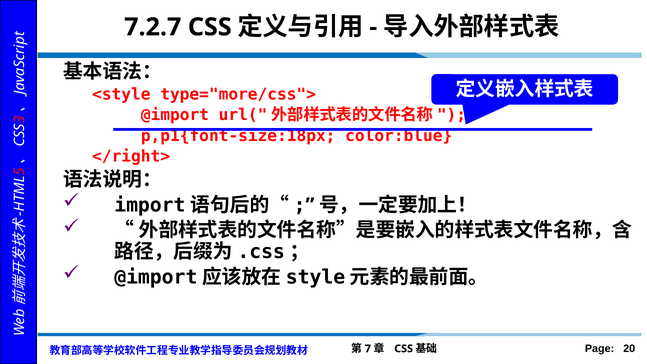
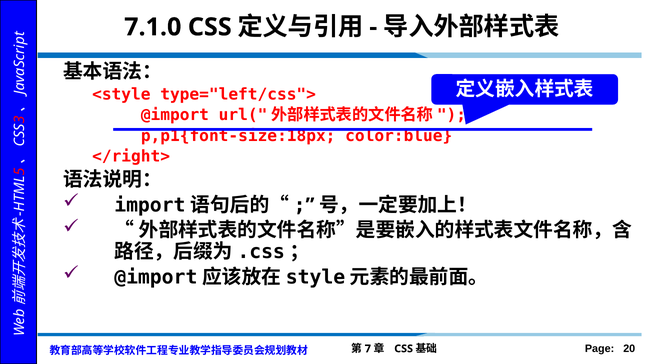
7.2.7: 7.2.7 -> 7.1.0
type="more/css">: type="more/css"> -> type="left/css">
